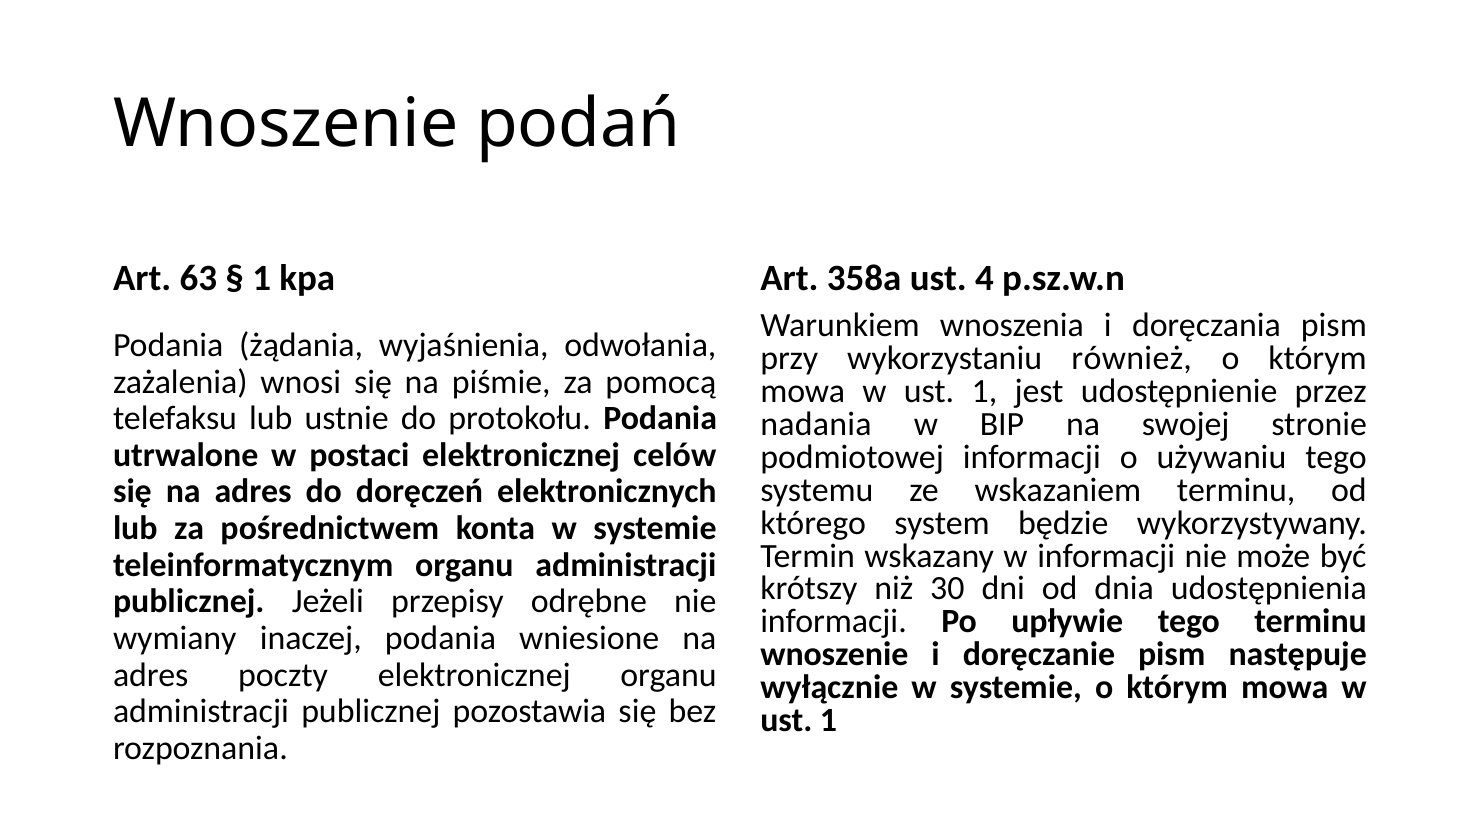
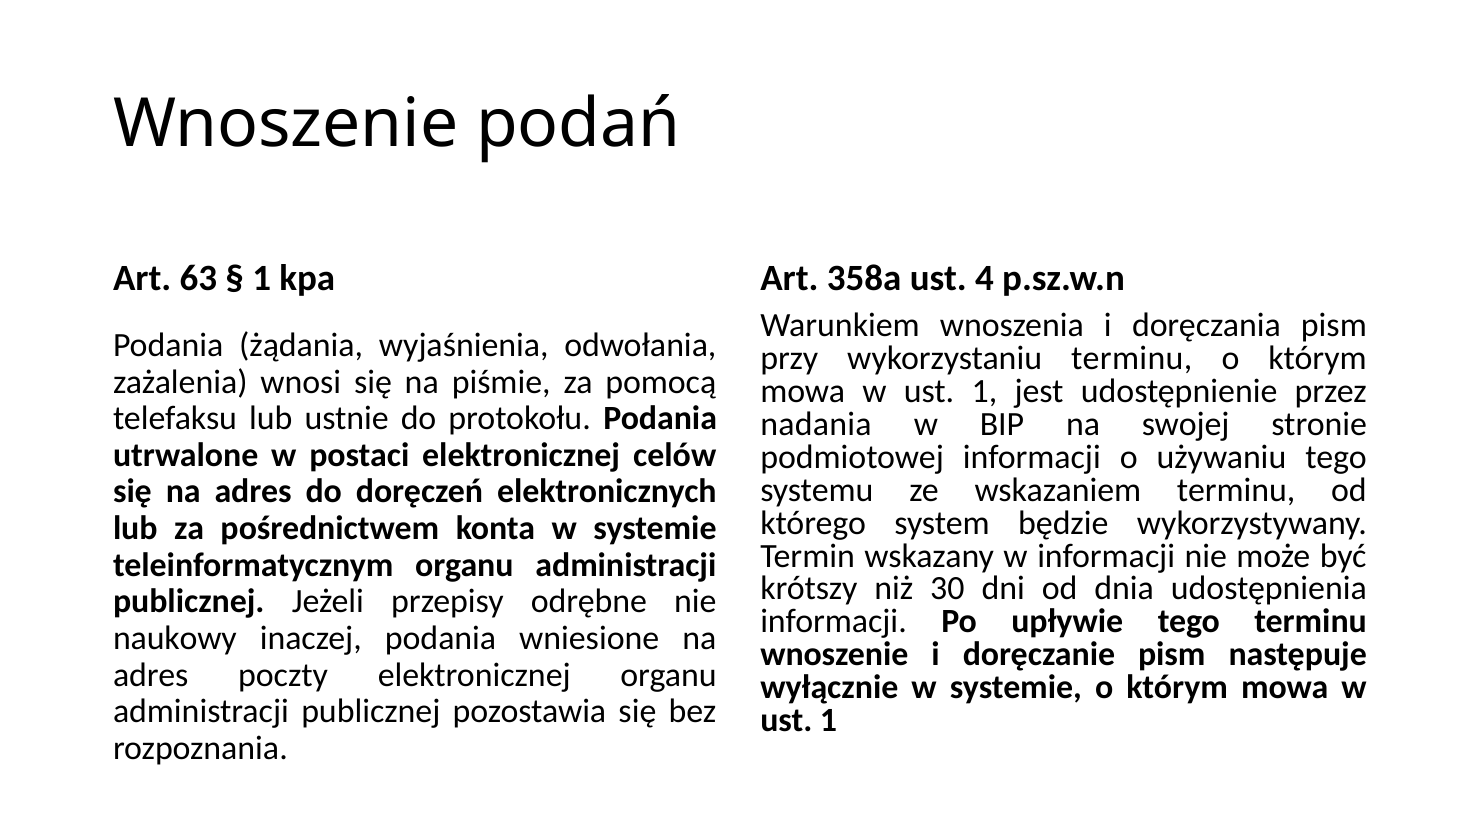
wykorzystaniu również: również -> terminu
wymiany: wymiany -> naukowy
